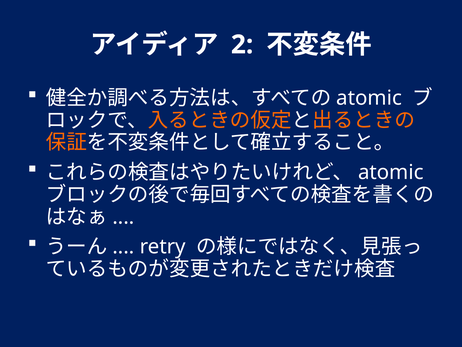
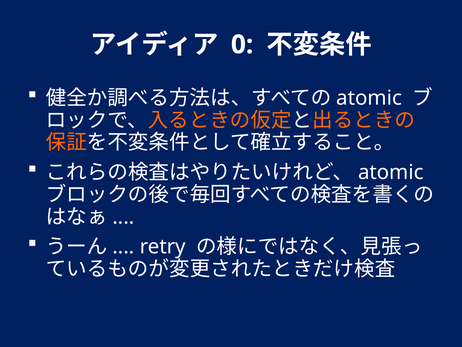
2: 2 -> 0
